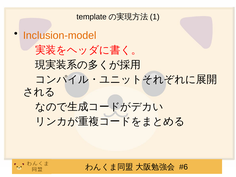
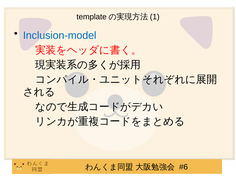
Inclusion-model colour: orange -> blue
